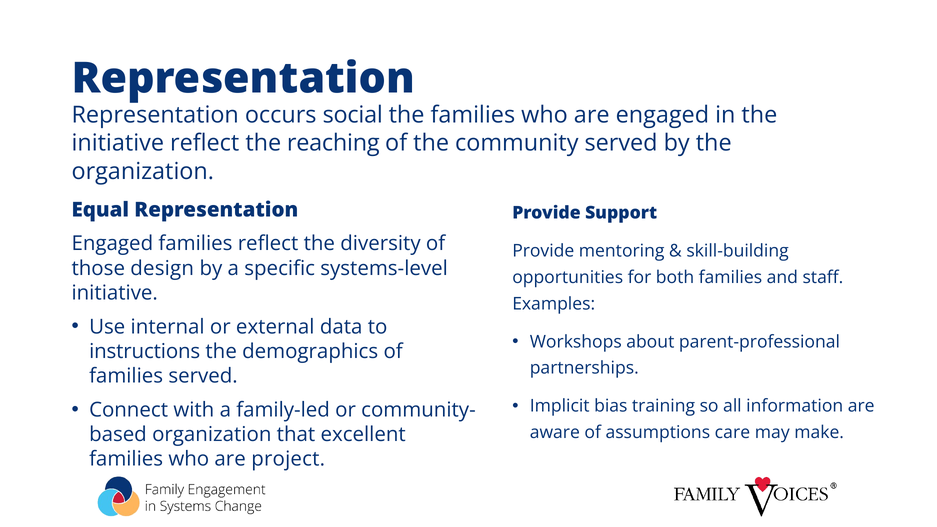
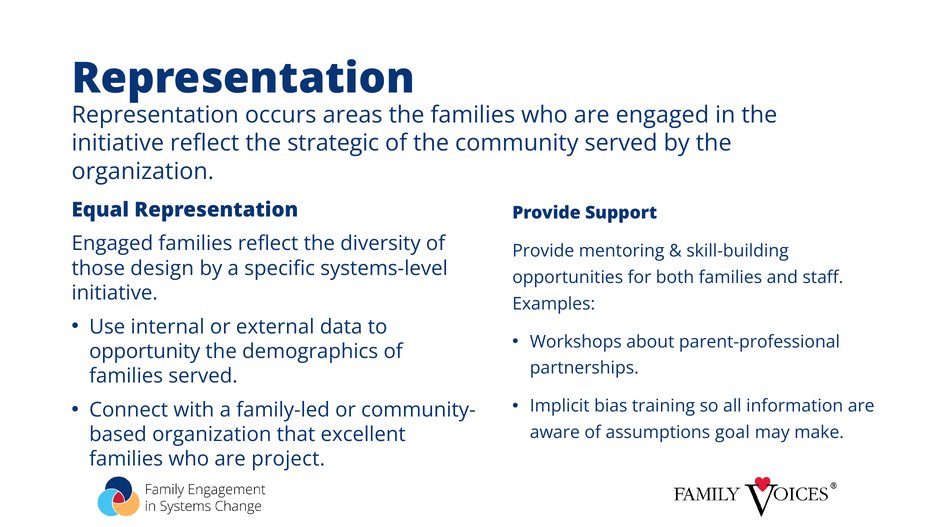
social: social -> areas
reaching: reaching -> strategic
instructions: instructions -> opportunity
care: care -> goal
